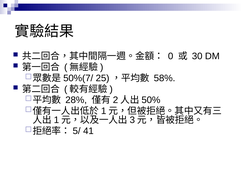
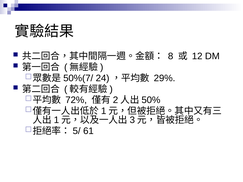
0: 0 -> 8
30: 30 -> 12
25: 25 -> 24
58%: 58% -> 29%
28%: 28% -> 72%
41: 41 -> 61
